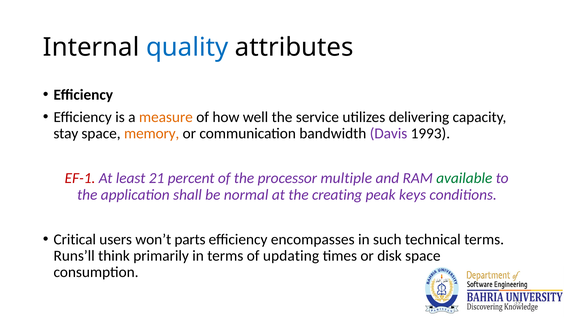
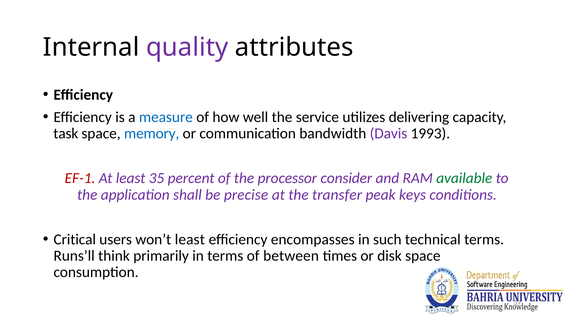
quality colour: blue -> purple
measure colour: orange -> blue
stay: stay -> task
memory colour: orange -> blue
21: 21 -> 35
multiple: multiple -> consider
normal: normal -> precise
creating: creating -> transfer
won’t parts: parts -> least
updating: updating -> between
